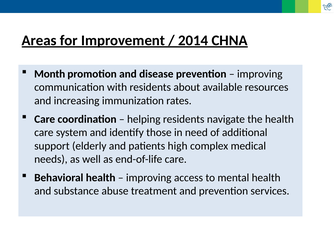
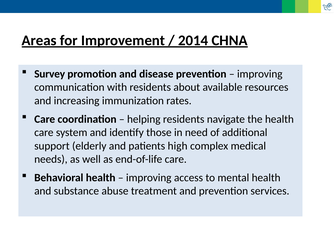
Month: Month -> Survey
